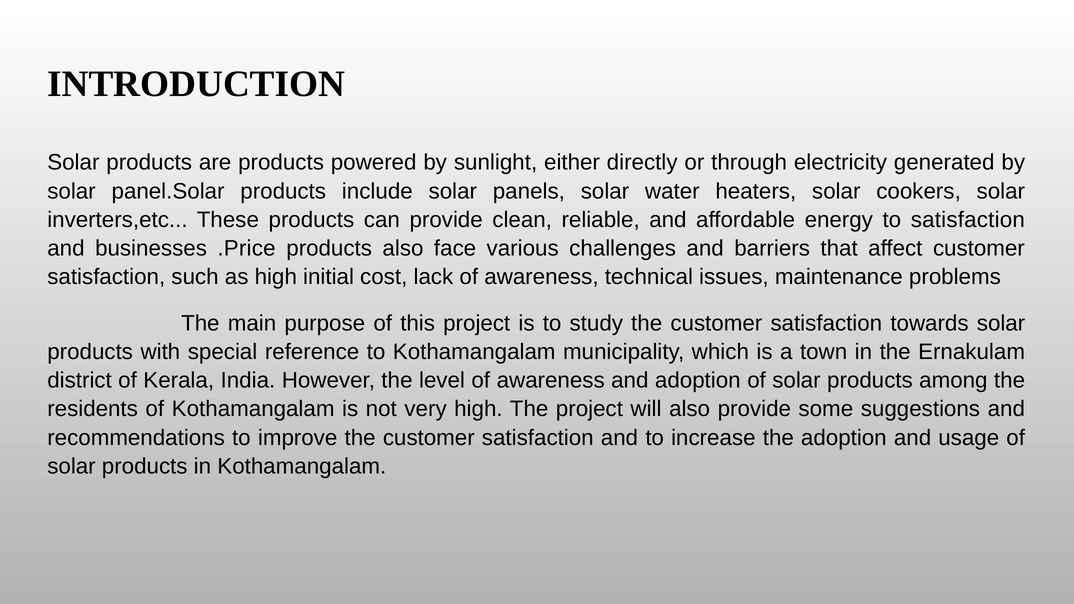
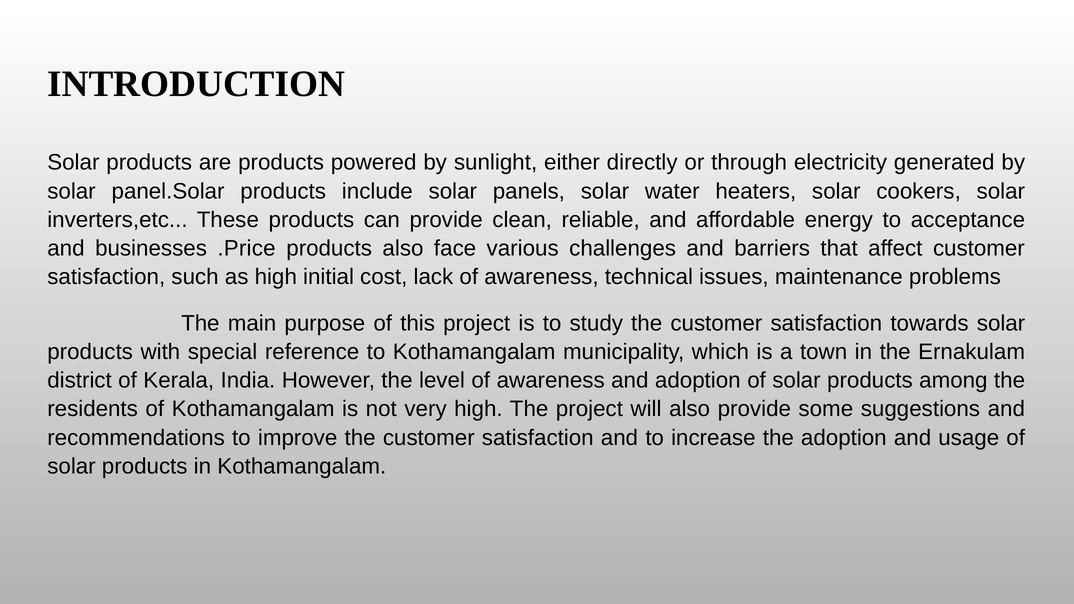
to satisfaction: satisfaction -> acceptance
